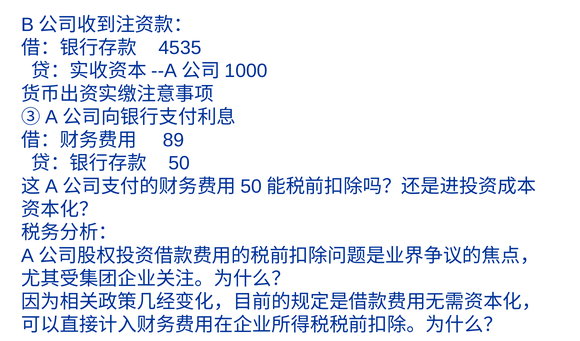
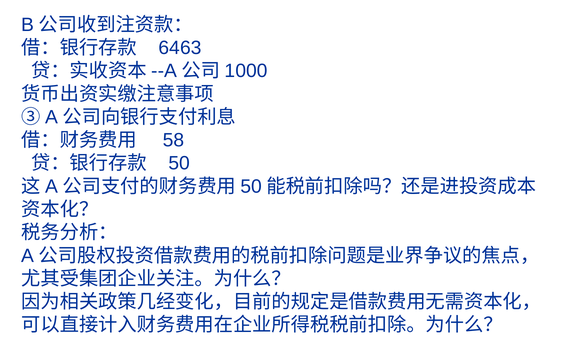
4535: 4535 -> 6463
89: 89 -> 58
